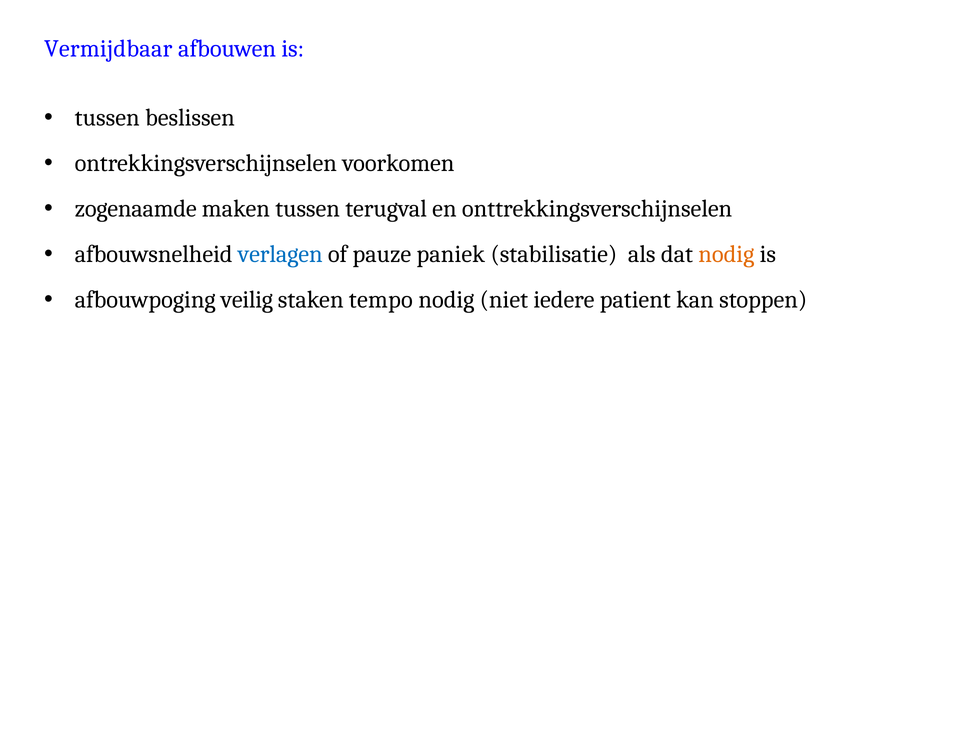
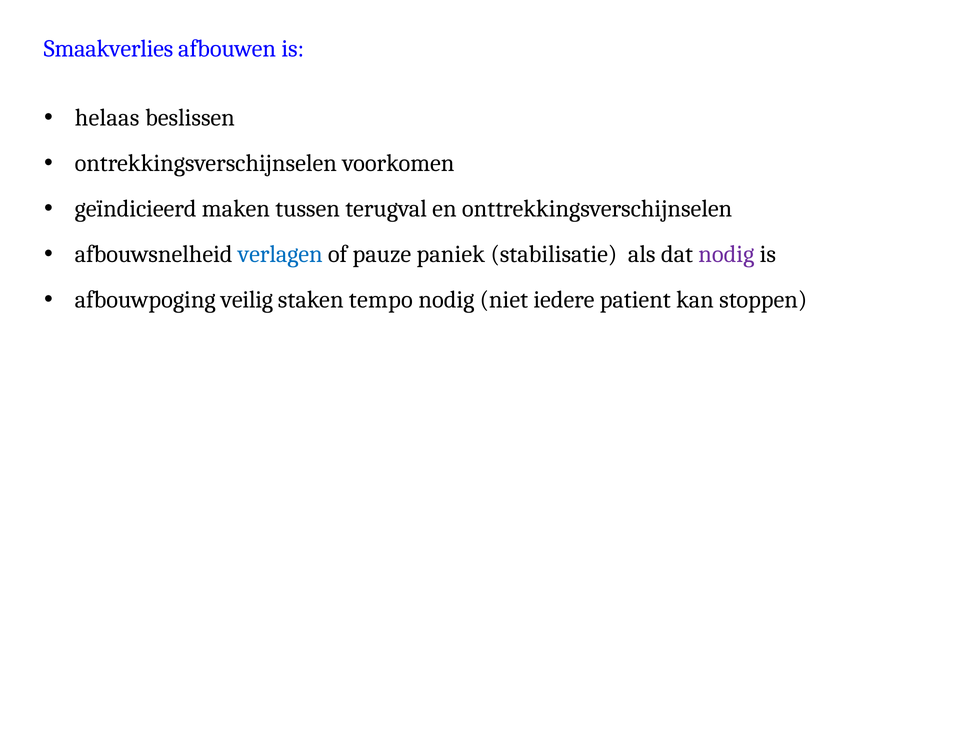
Vermijdbaar: Vermijdbaar -> Smaakverlies
tussen at (107, 118): tussen -> helaas
zogenaamde: zogenaamde -> geïndicieerd
nodig at (726, 254) colour: orange -> purple
